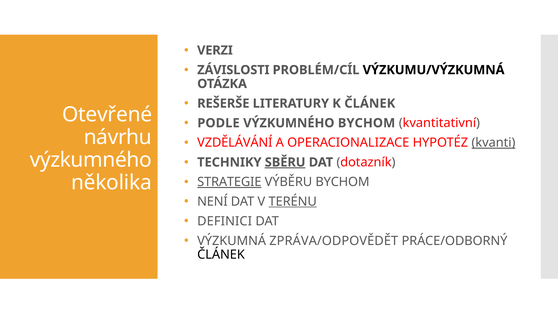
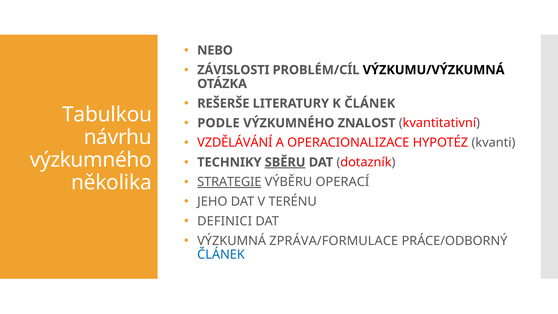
VERZI: VERZI -> NEBO
Otevřené: Otevřené -> Tabulkou
VÝZKUMNÉHO BYCHOM: BYCHOM -> ZNALOST
kvanti underline: present -> none
VÝBĚRU BYCHOM: BYCHOM -> OPERACÍ
NENÍ: NENÍ -> JEHO
TERÉNU underline: present -> none
ZPRÁVA/ODPOVĚDĚT: ZPRÁVA/ODPOVĚDĚT -> ZPRÁVA/FORMULACE
ČLÁNEK at (221, 255) colour: black -> blue
